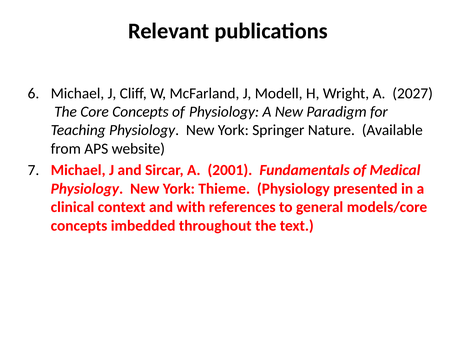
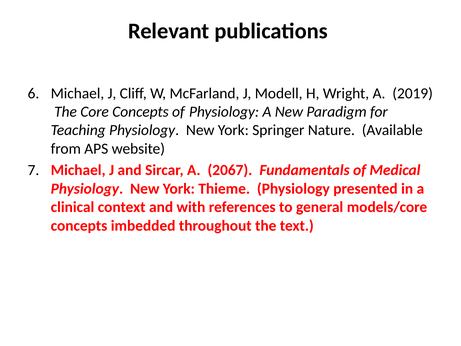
2027: 2027 -> 2019
2001: 2001 -> 2067
